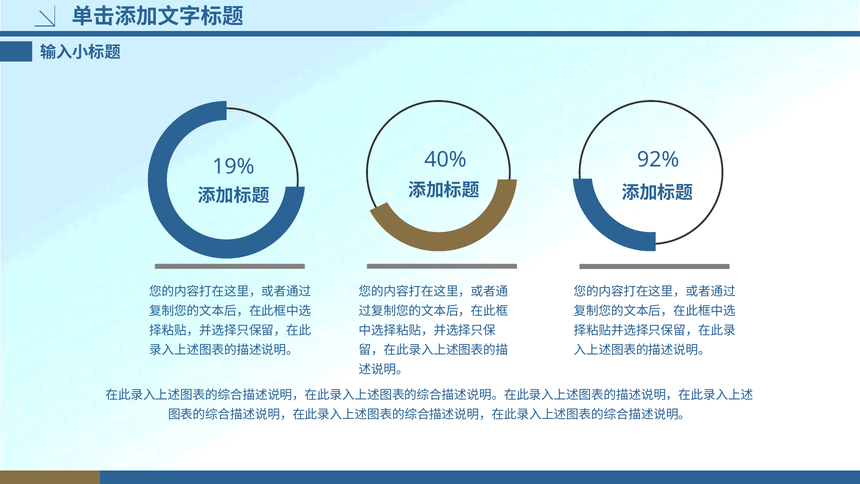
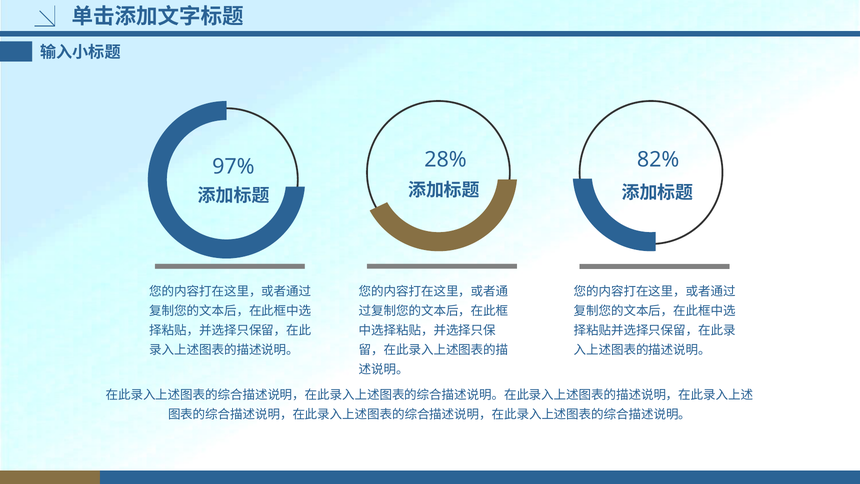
40%: 40% -> 28%
92%: 92% -> 82%
19%: 19% -> 97%
